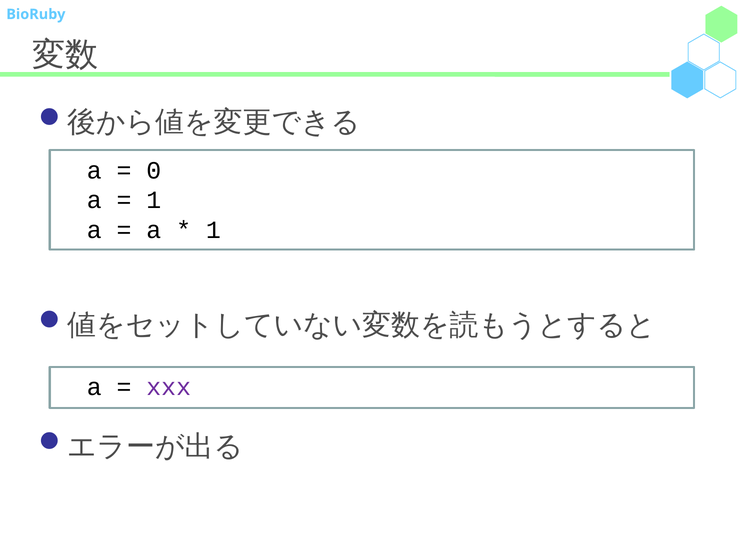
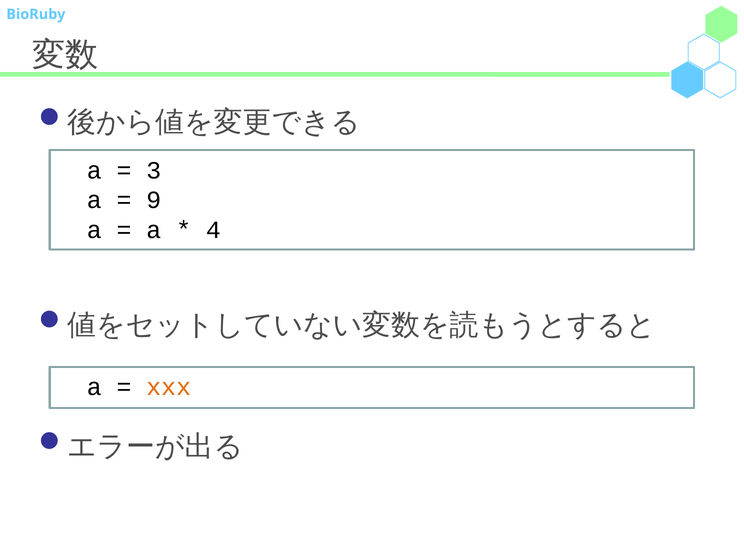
0: 0 -> 3
1 at (154, 200): 1 -> 9
1 at (213, 230): 1 -> 4
xxx colour: purple -> orange
